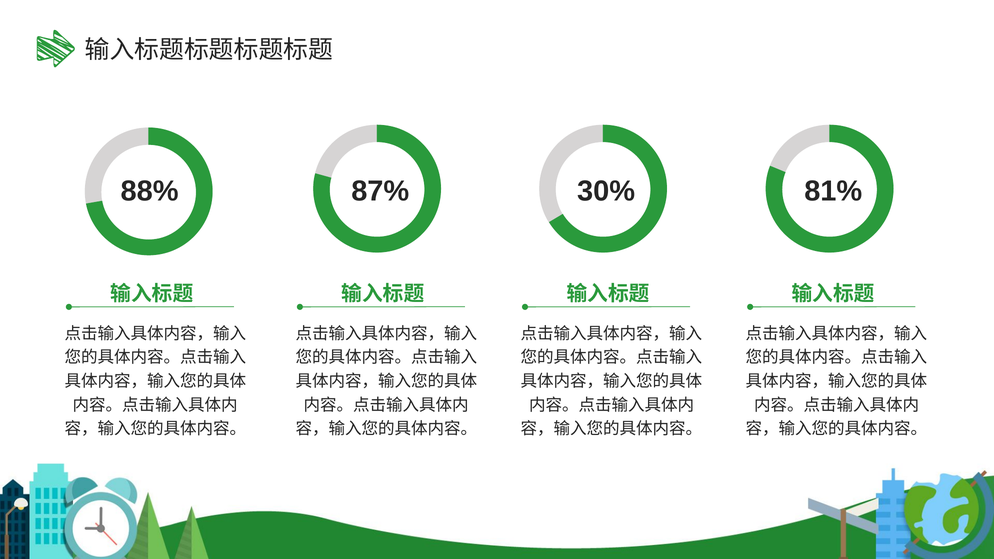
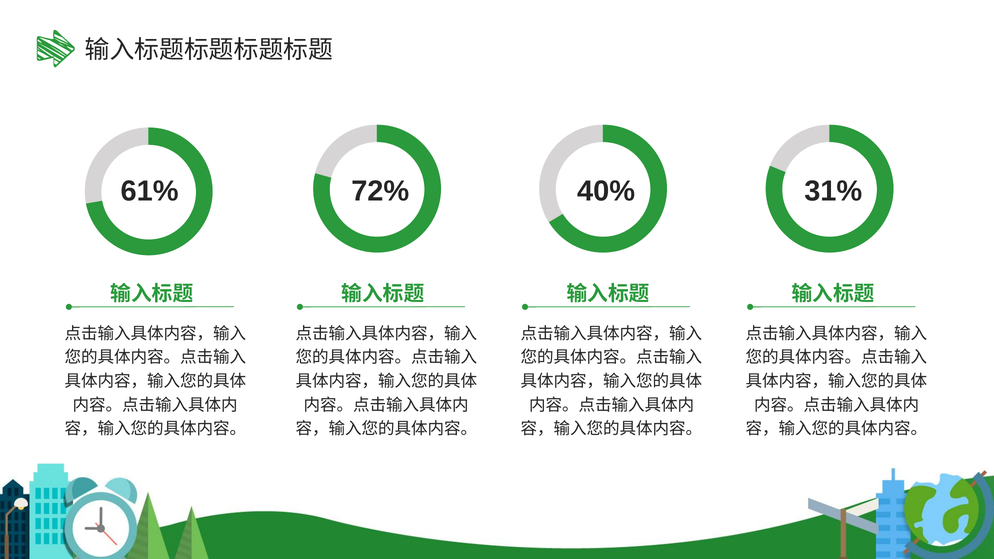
88%: 88% -> 61%
87%: 87% -> 72%
30%: 30% -> 40%
81%: 81% -> 31%
